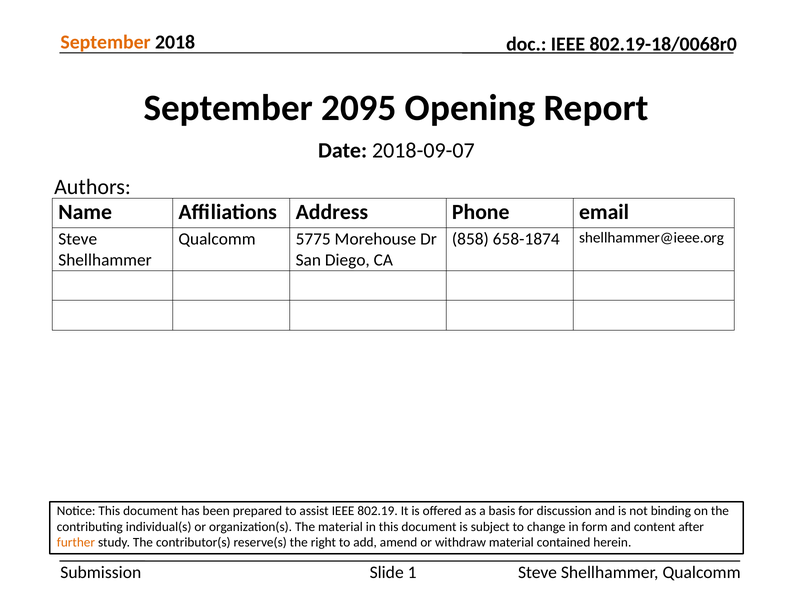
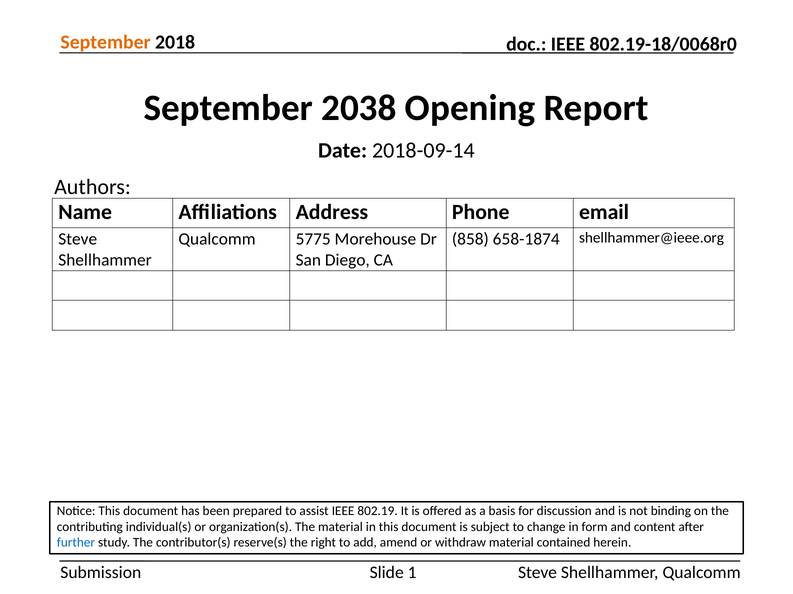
2095: 2095 -> 2038
2018-09-07: 2018-09-07 -> 2018-09-14
further colour: orange -> blue
